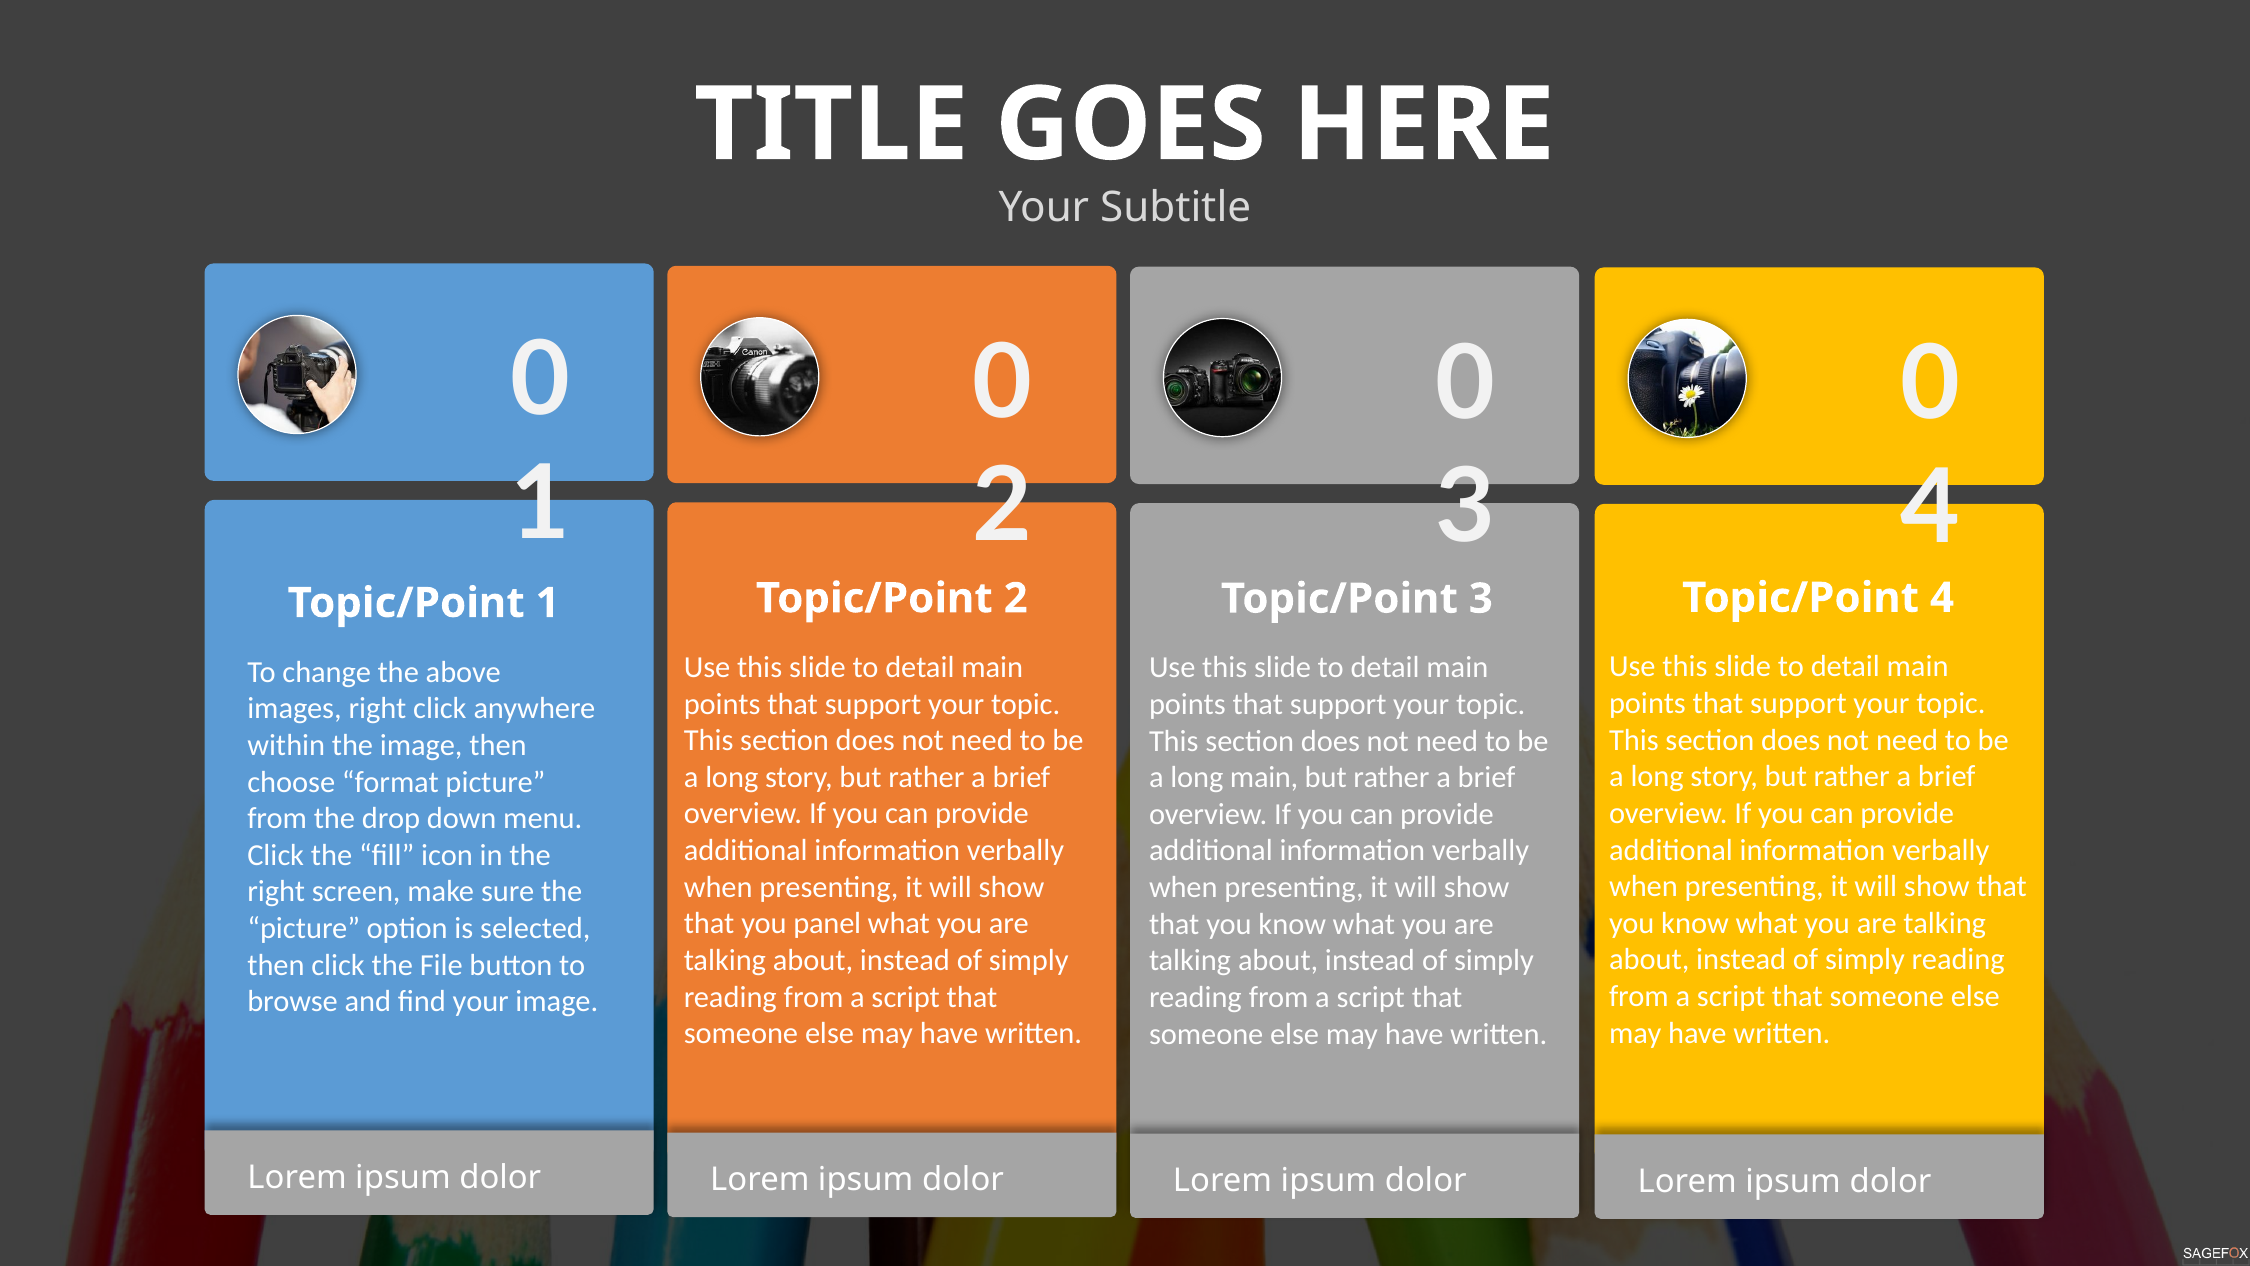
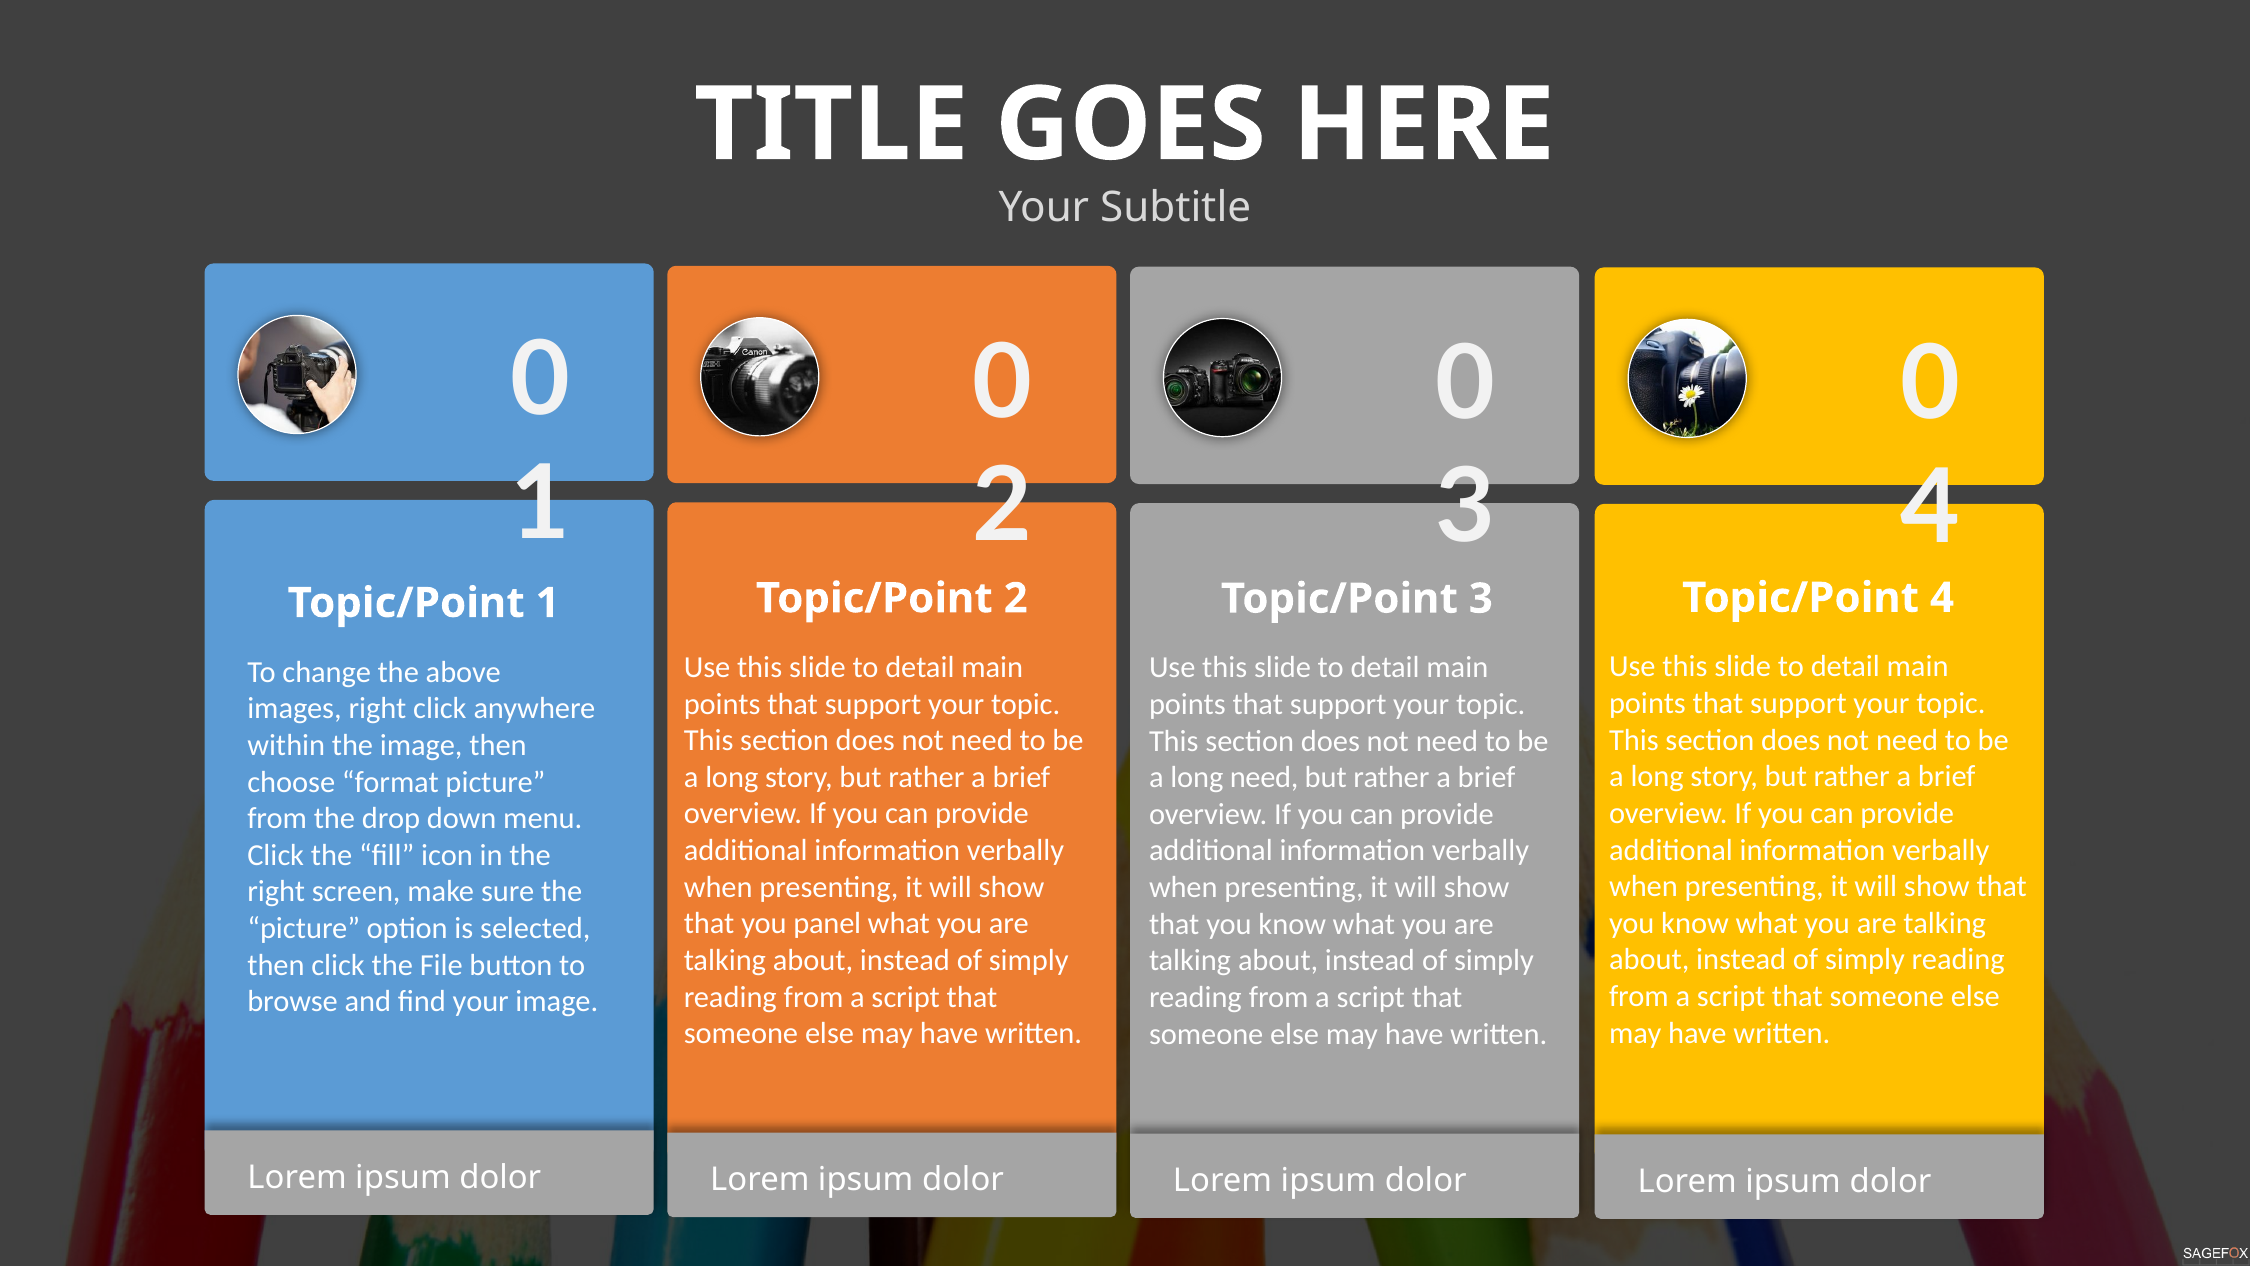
long main: main -> need
